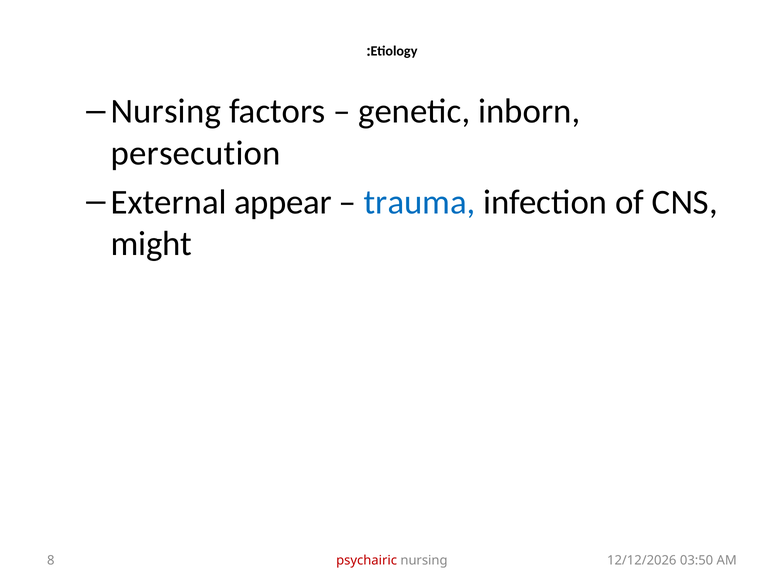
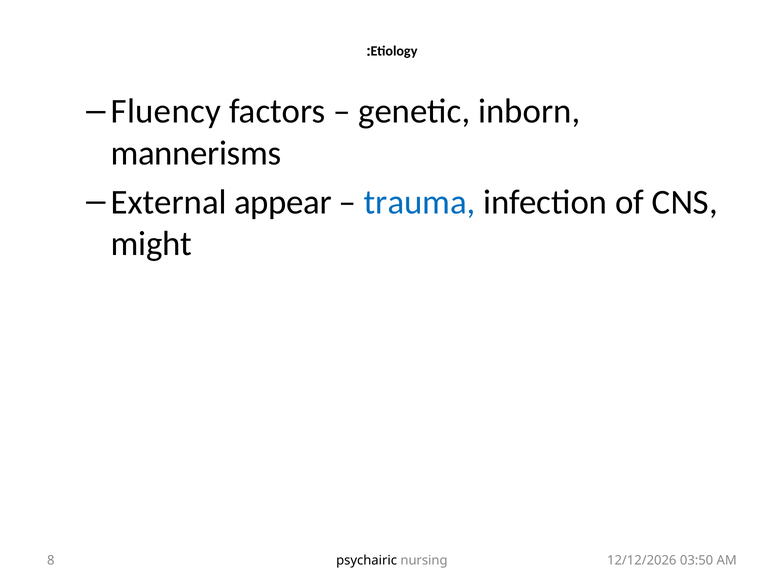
Nursing at (166, 111): Nursing -> Fluency
persecution: persecution -> mannerisms
psychairic colour: red -> black
